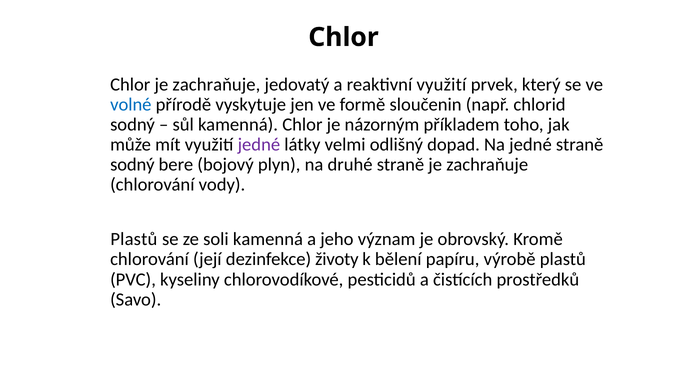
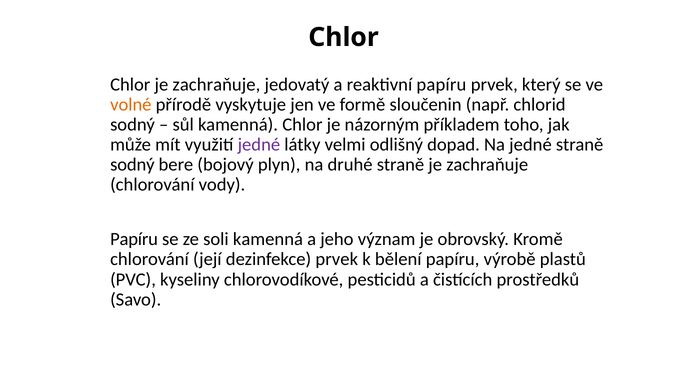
reaktivní využití: využití -> papíru
volné colour: blue -> orange
Plastů at (134, 240): Plastů -> Papíru
dezinfekce životy: životy -> prvek
